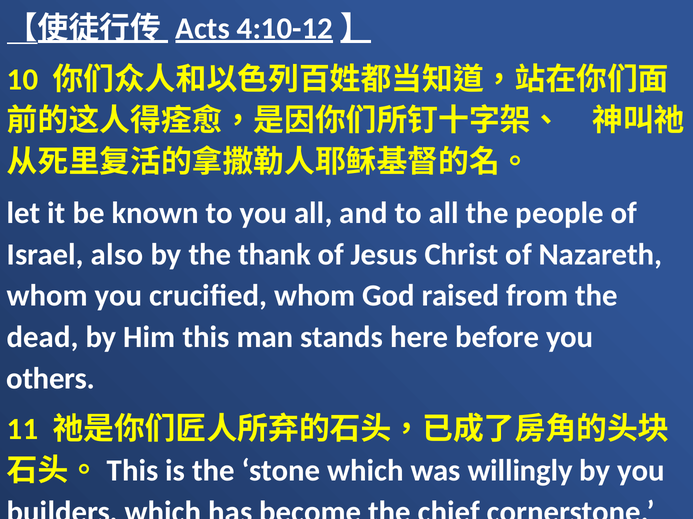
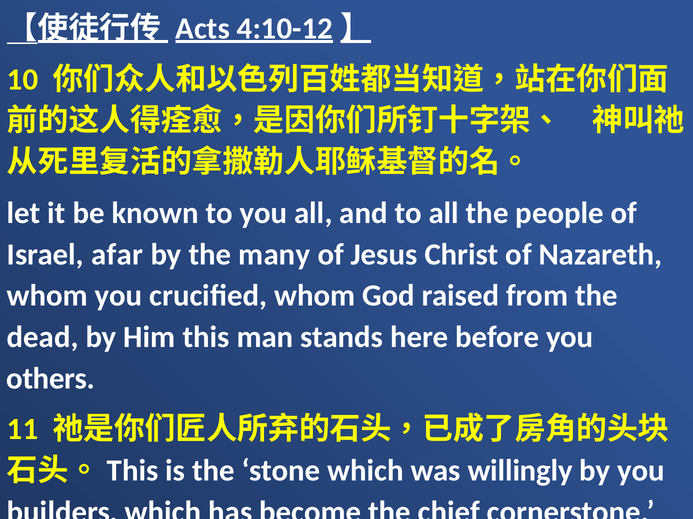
also: also -> afar
thank: thank -> many
